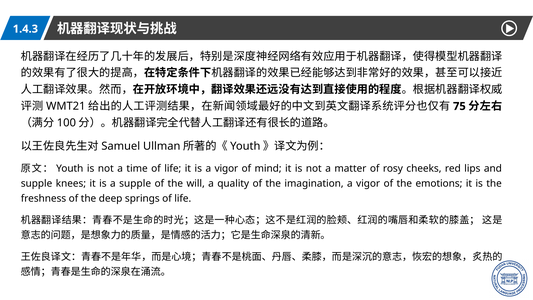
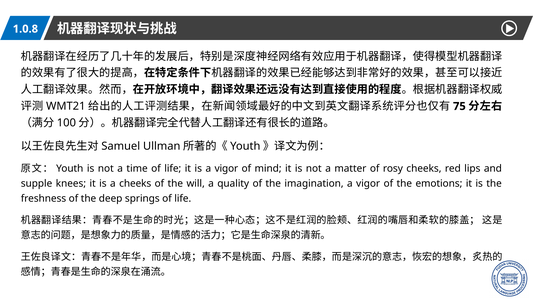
1.4.3: 1.4.3 -> 1.0.8
a supple: supple -> cheeks
